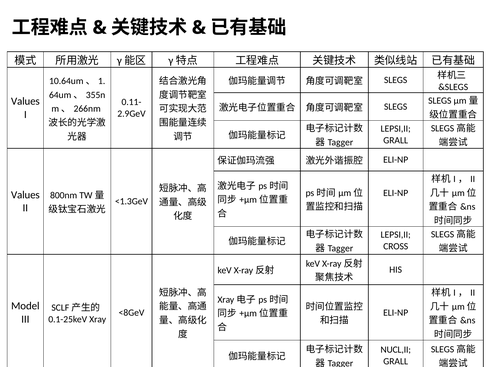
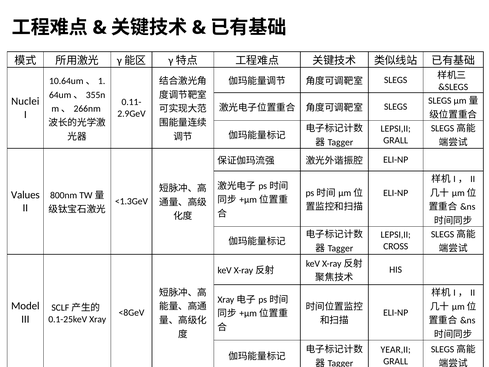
Values at (25, 101): Values -> Nuclei
NUCL,II: NUCL,II -> YEAR,II
